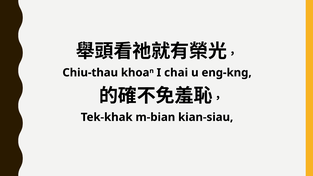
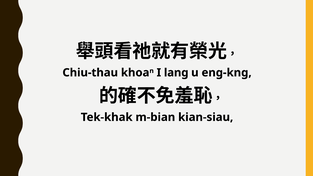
chai: chai -> lang
